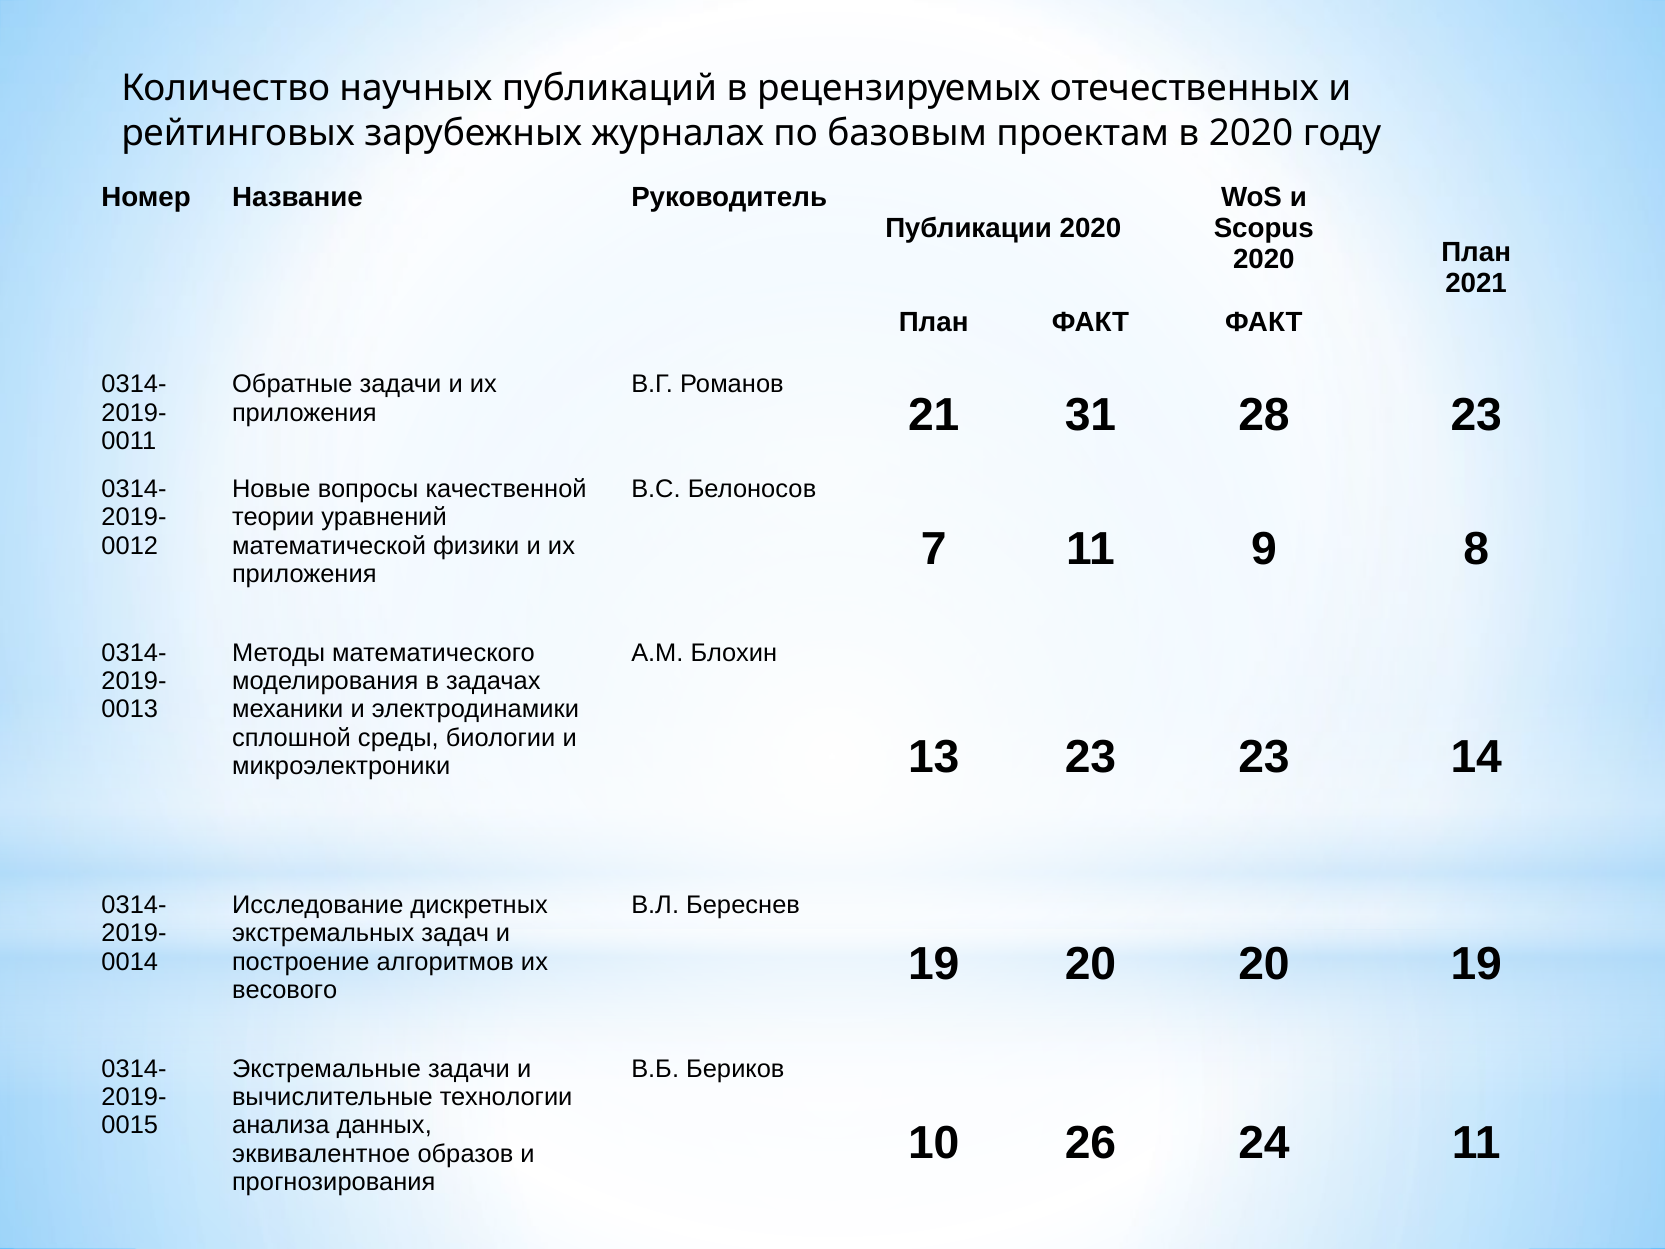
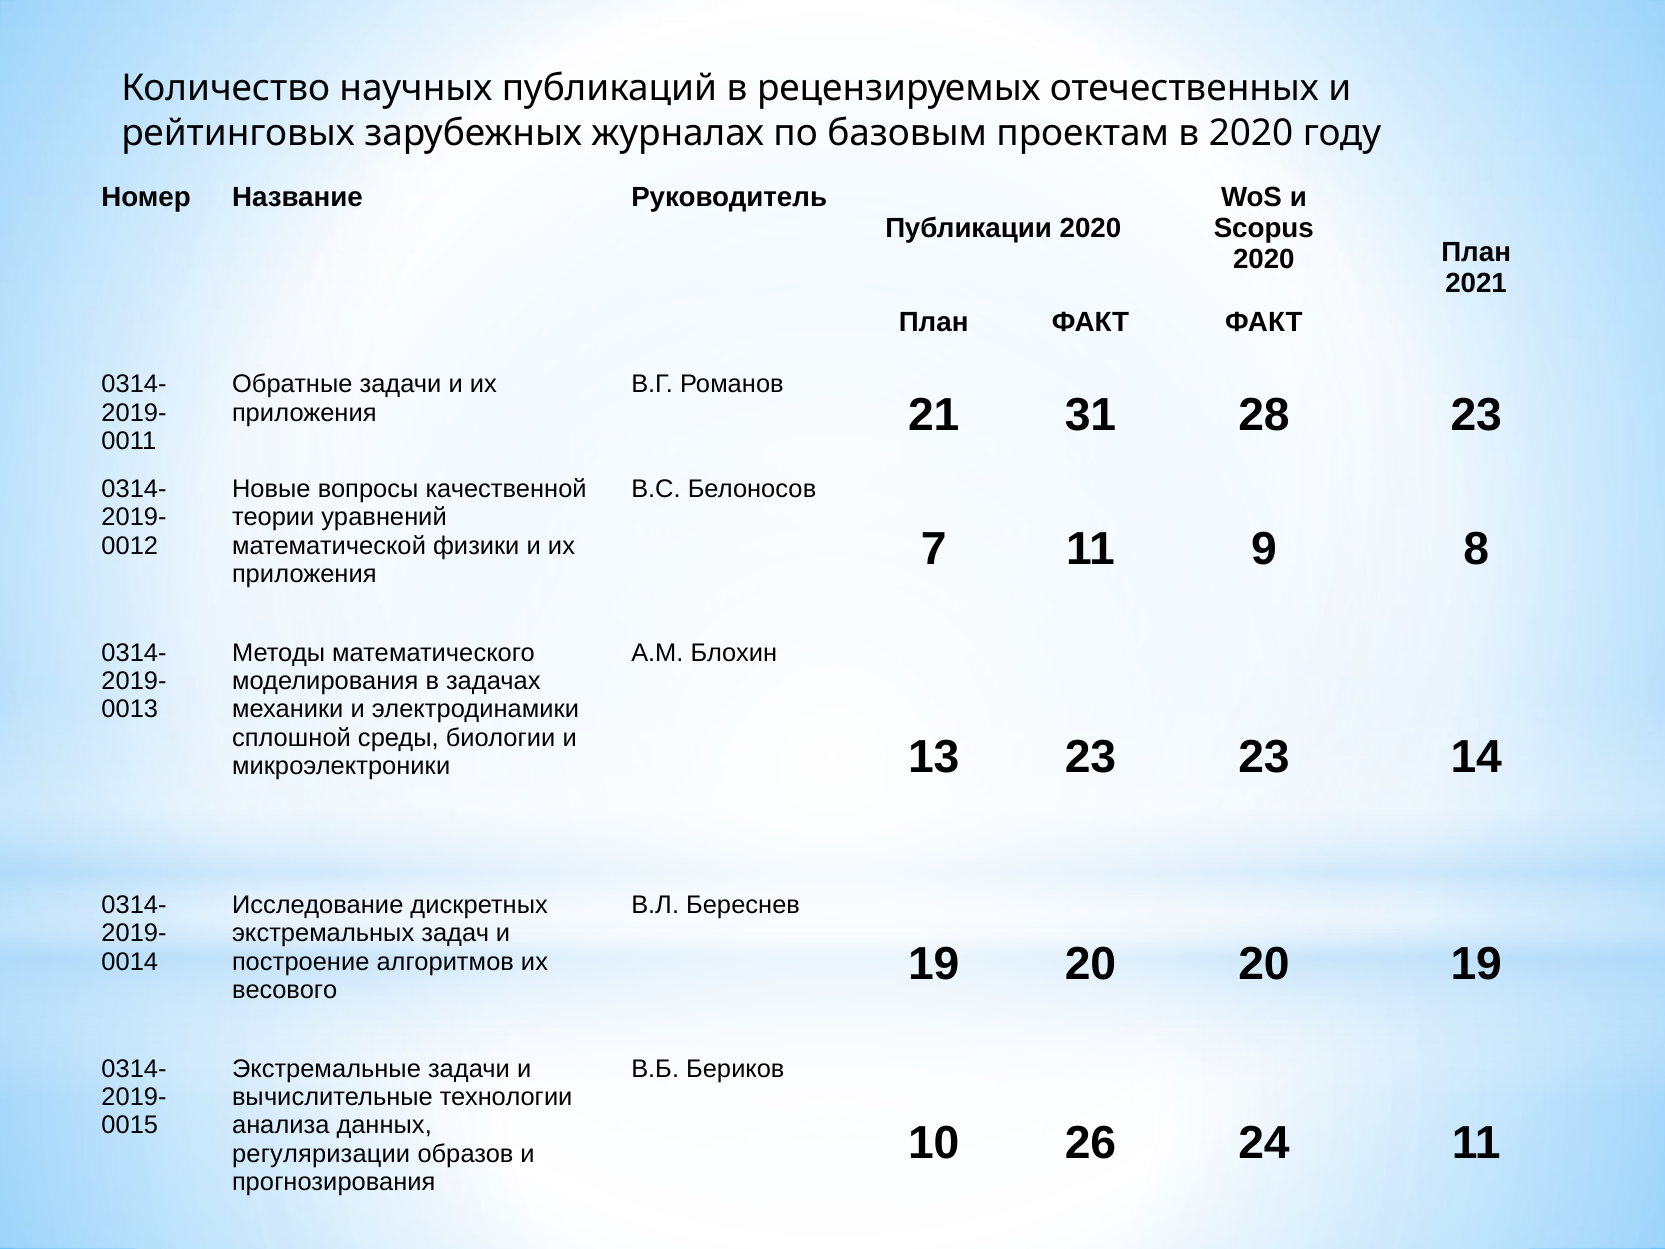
эквивалентное: эквивалентное -> регуляризации
